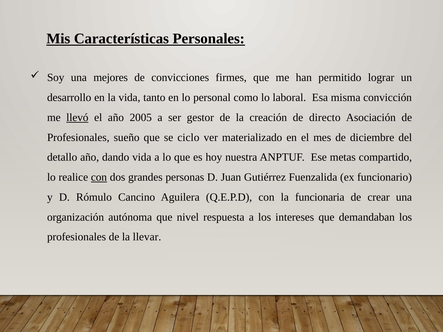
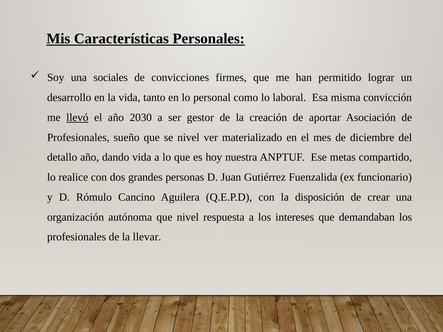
mejores: mejores -> sociales
2005: 2005 -> 2030
directo: directo -> aportar
se ciclo: ciclo -> nivel
con at (99, 177) underline: present -> none
funcionaria: funcionaria -> disposición
